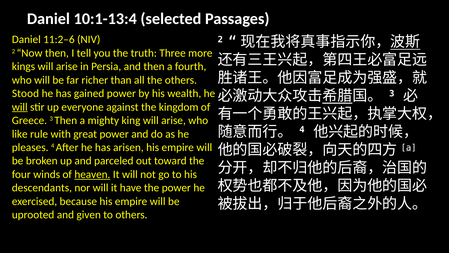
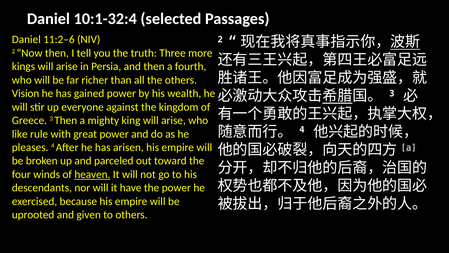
10:1-13:4: 10:1-13:4 -> 10:1-32:4
Stood: Stood -> Vision
will at (20, 107) underline: present -> none
